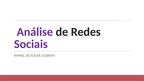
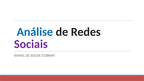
Análise colour: purple -> blue
